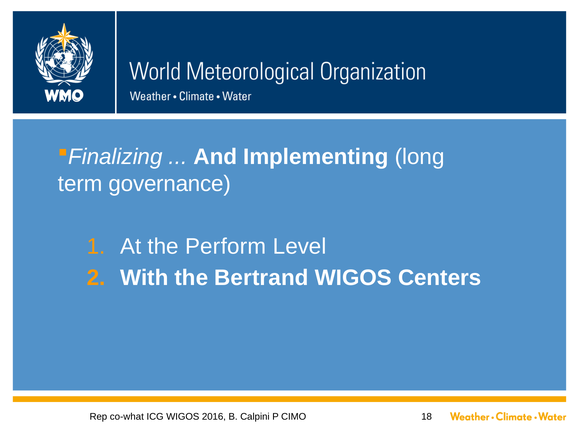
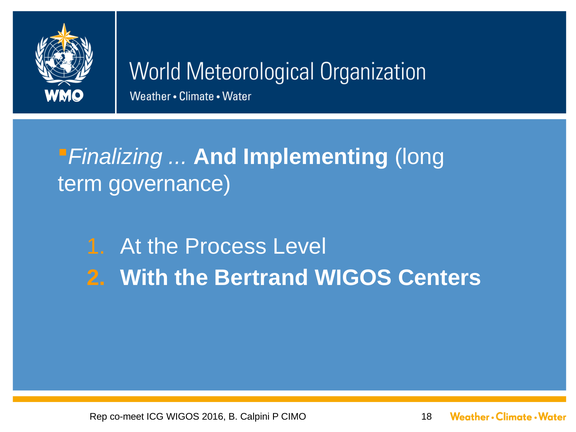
Perform: Perform -> Process
co-what: co-what -> co-meet
